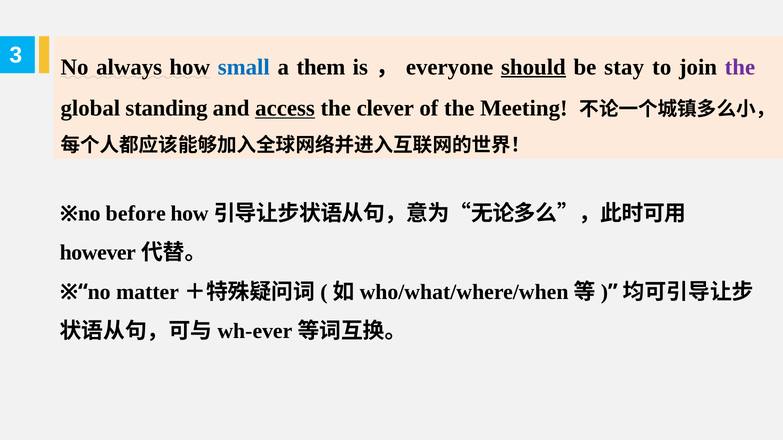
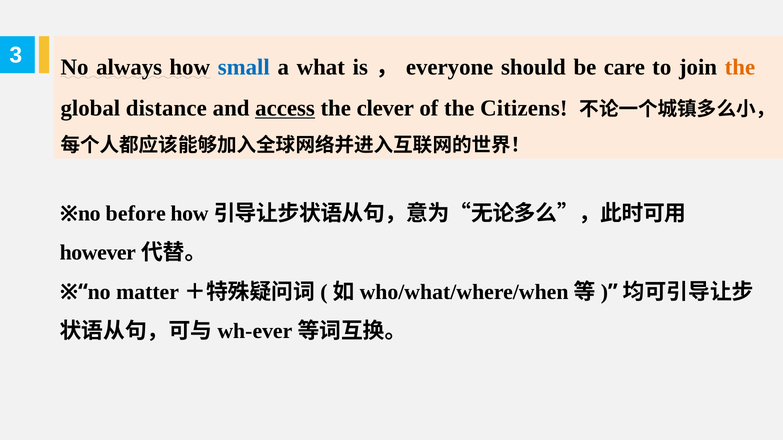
them: them -> what
should underline: present -> none
stay: stay -> care
the at (740, 67) colour: purple -> orange
standing: standing -> distance
Meeting: Meeting -> Citizens
